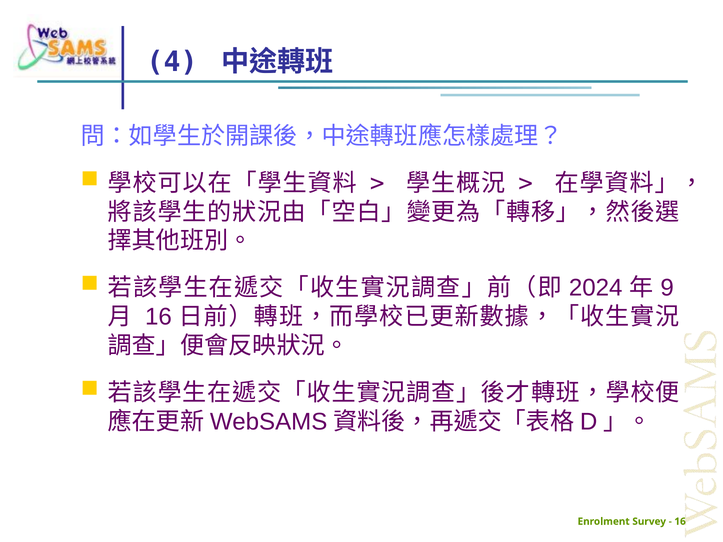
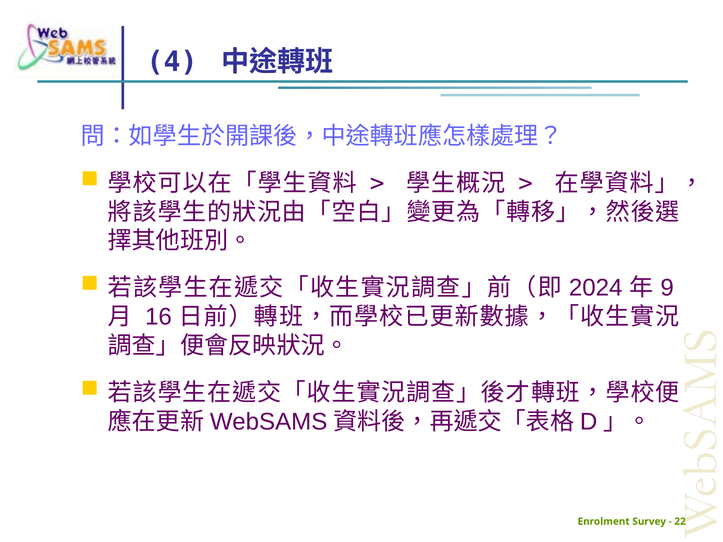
16 at (680, 522): 16 -> 22
